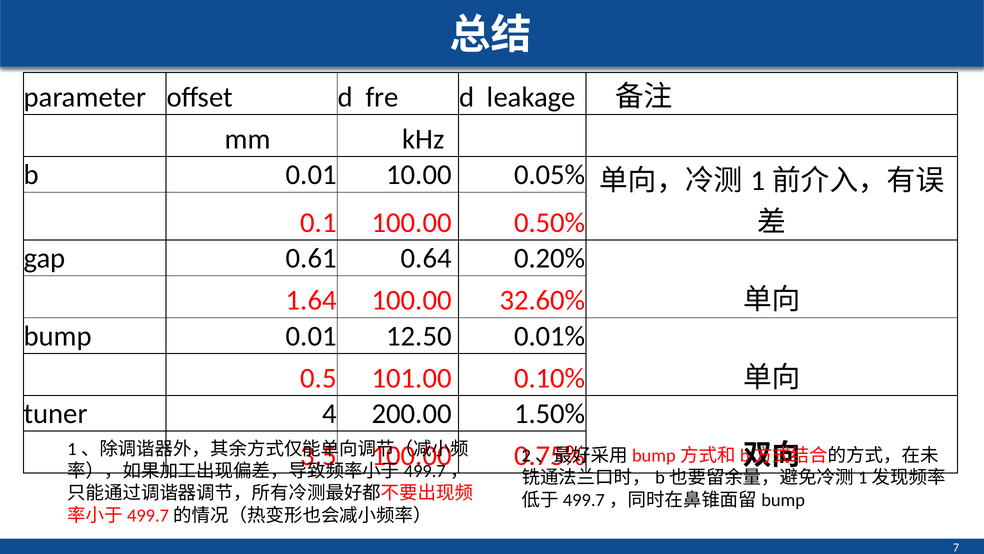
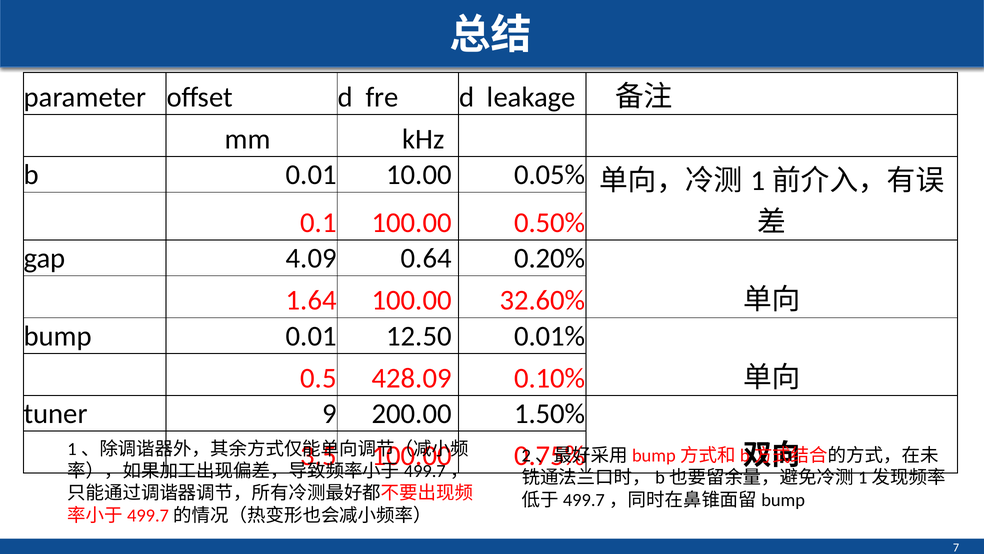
0.61: 0.61 -> 4.09
101.00: 101.00 -> 428.09
4: 4 -> 9
